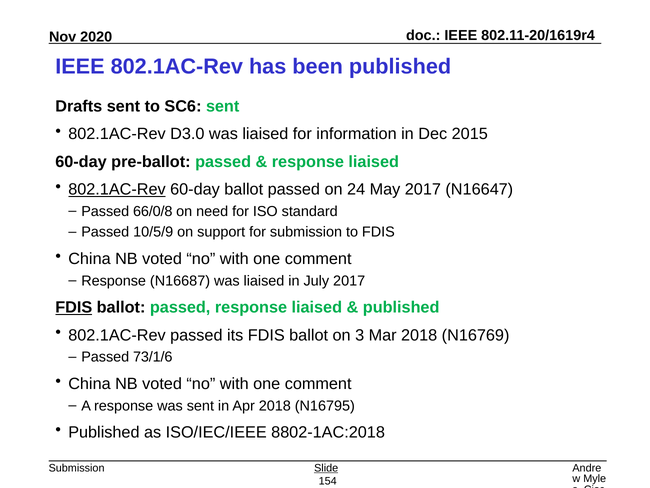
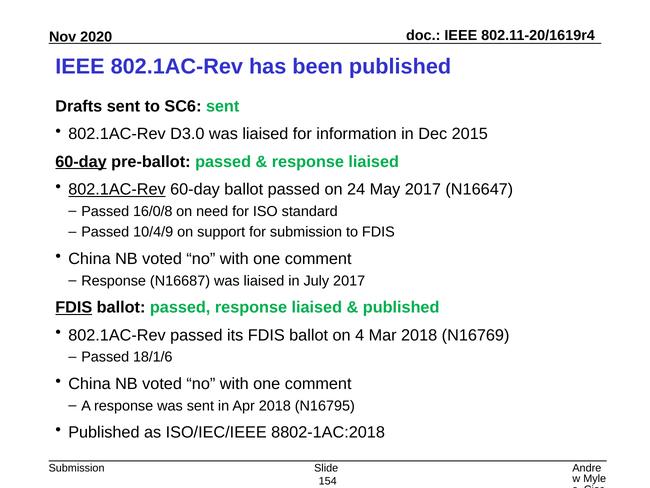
60-day at (81, 162) underline: none -> present
66/0/8: 66/0/8 -> 16/0/8
10/5/9: 10/5/9 -> 10/4/9
3: 3 -> 4
73/1/6: 73/1/6 -> 18/1/6
Slide underline: present -> none
